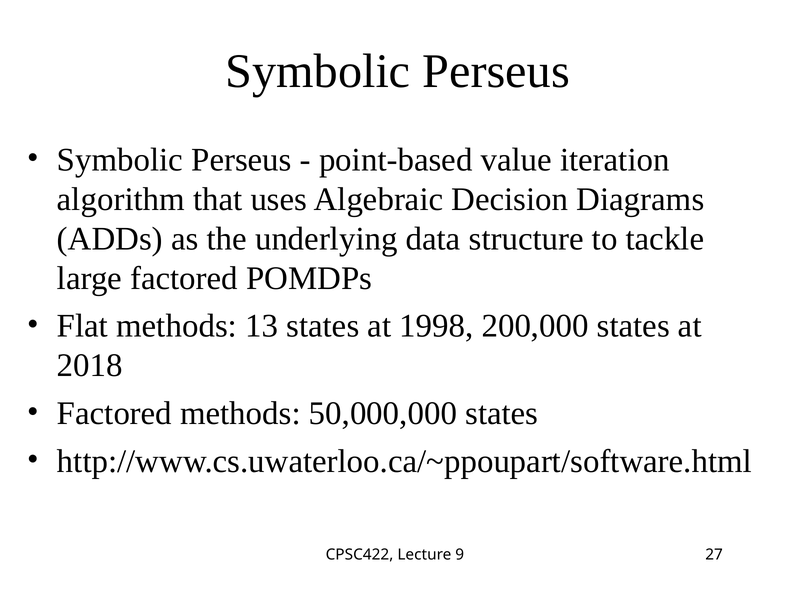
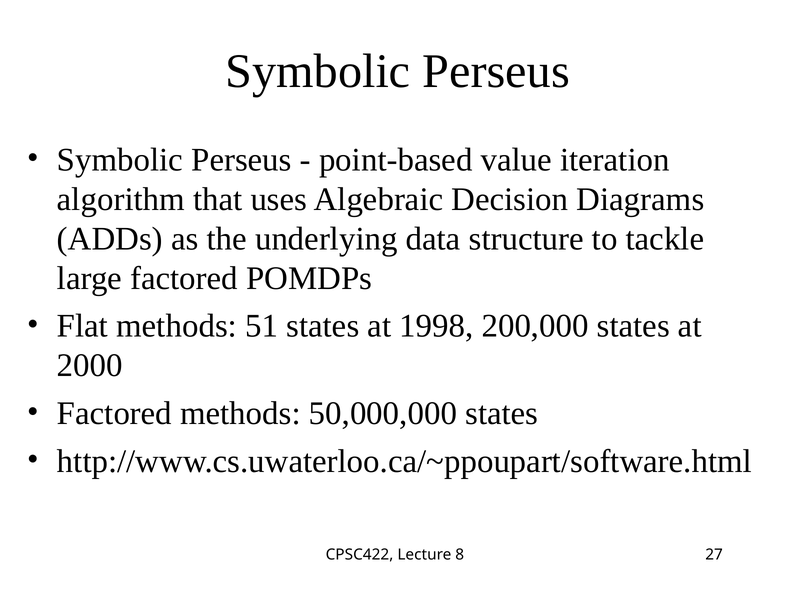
13: 13 -> 51
2018: 2018 -> 2000
9: 9 -> 8
